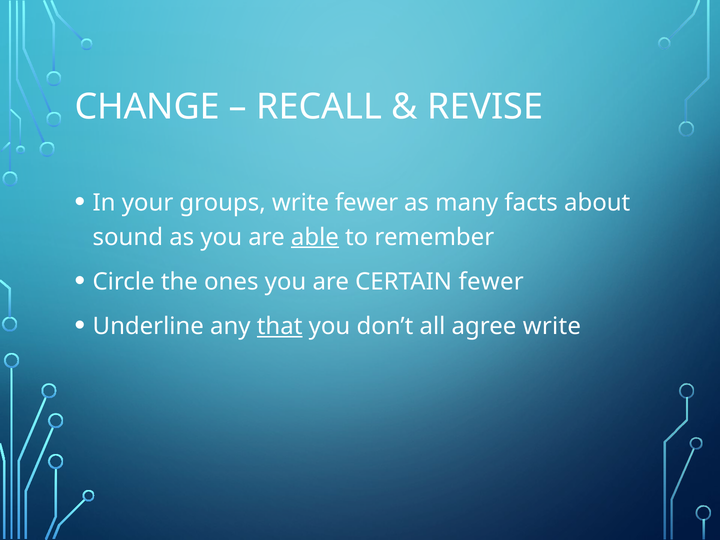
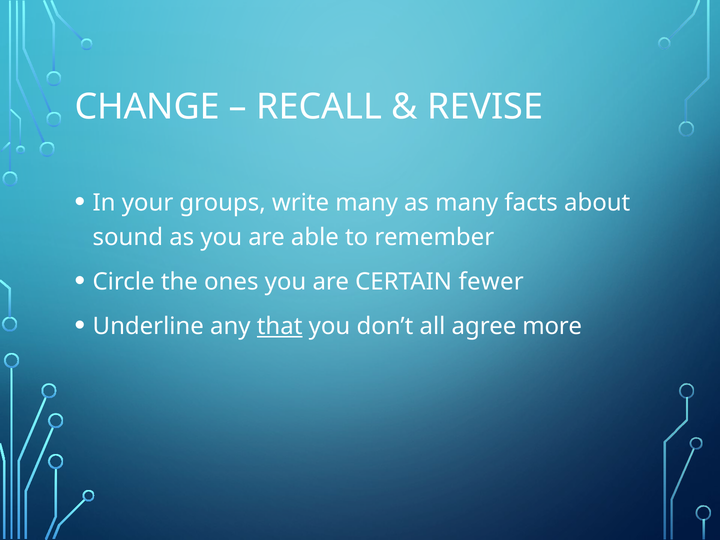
write fewer: fewer -> many
able underline: present -> none
agree write: write -> more
